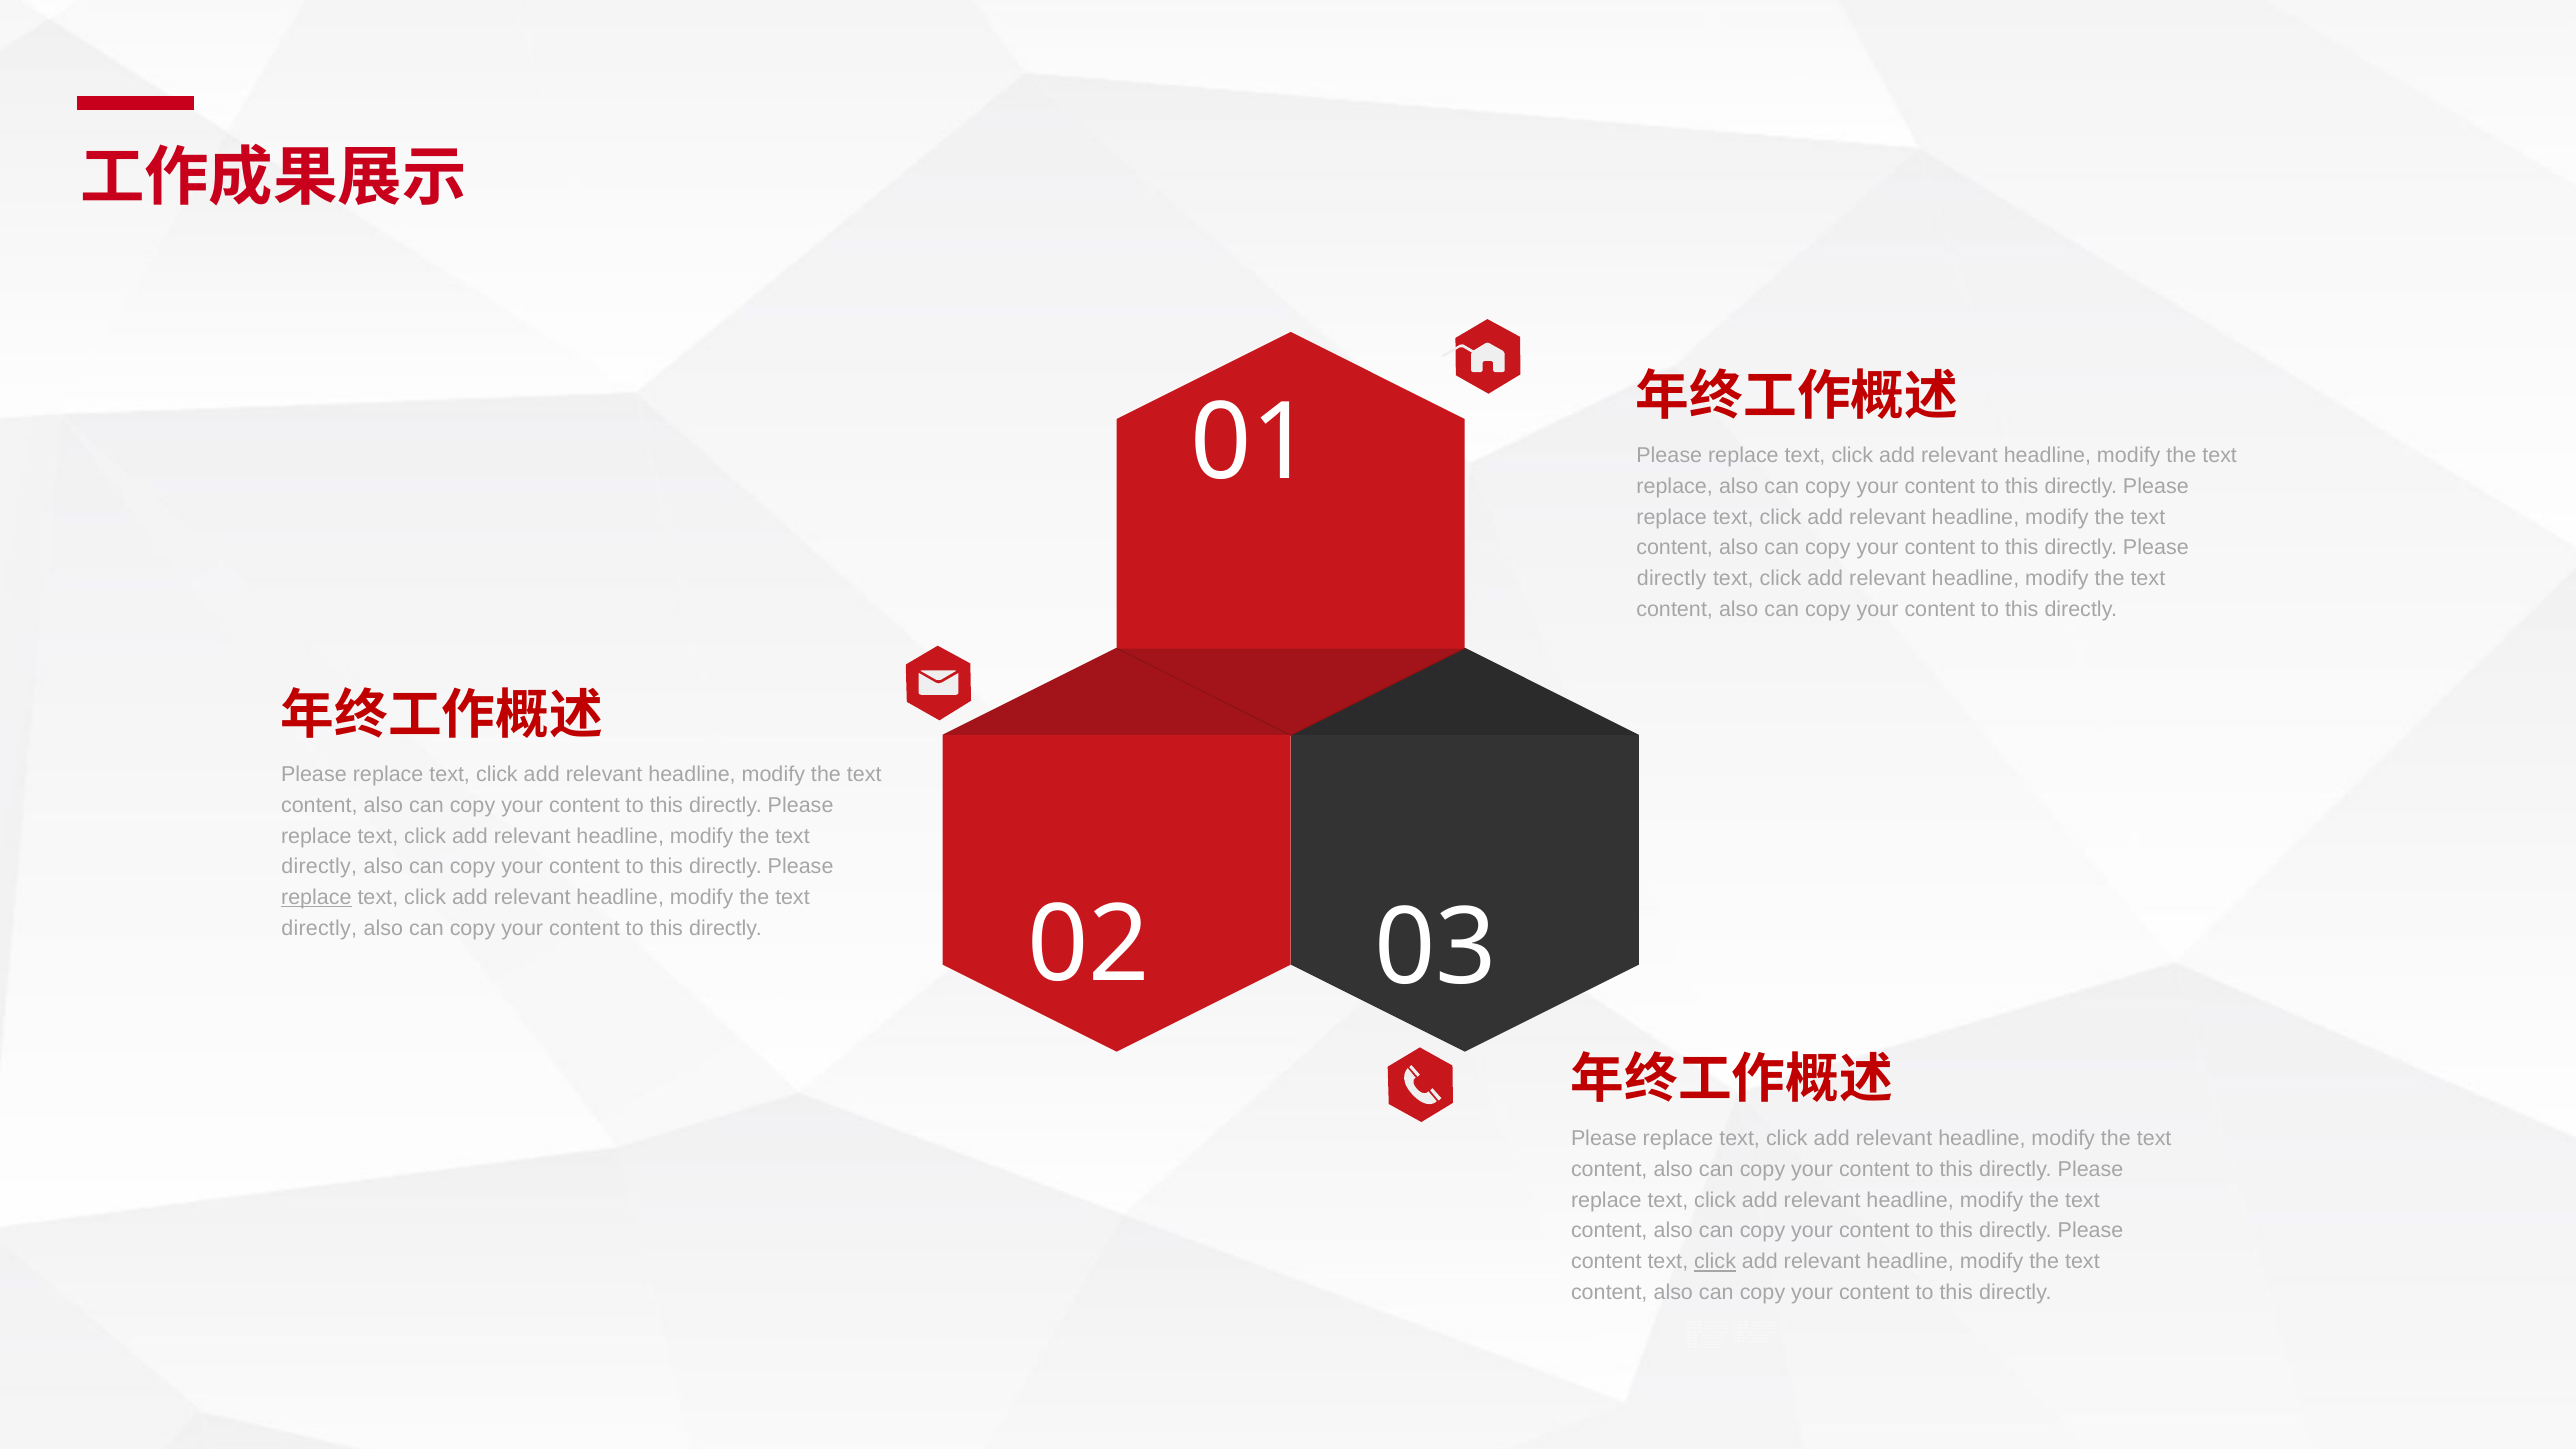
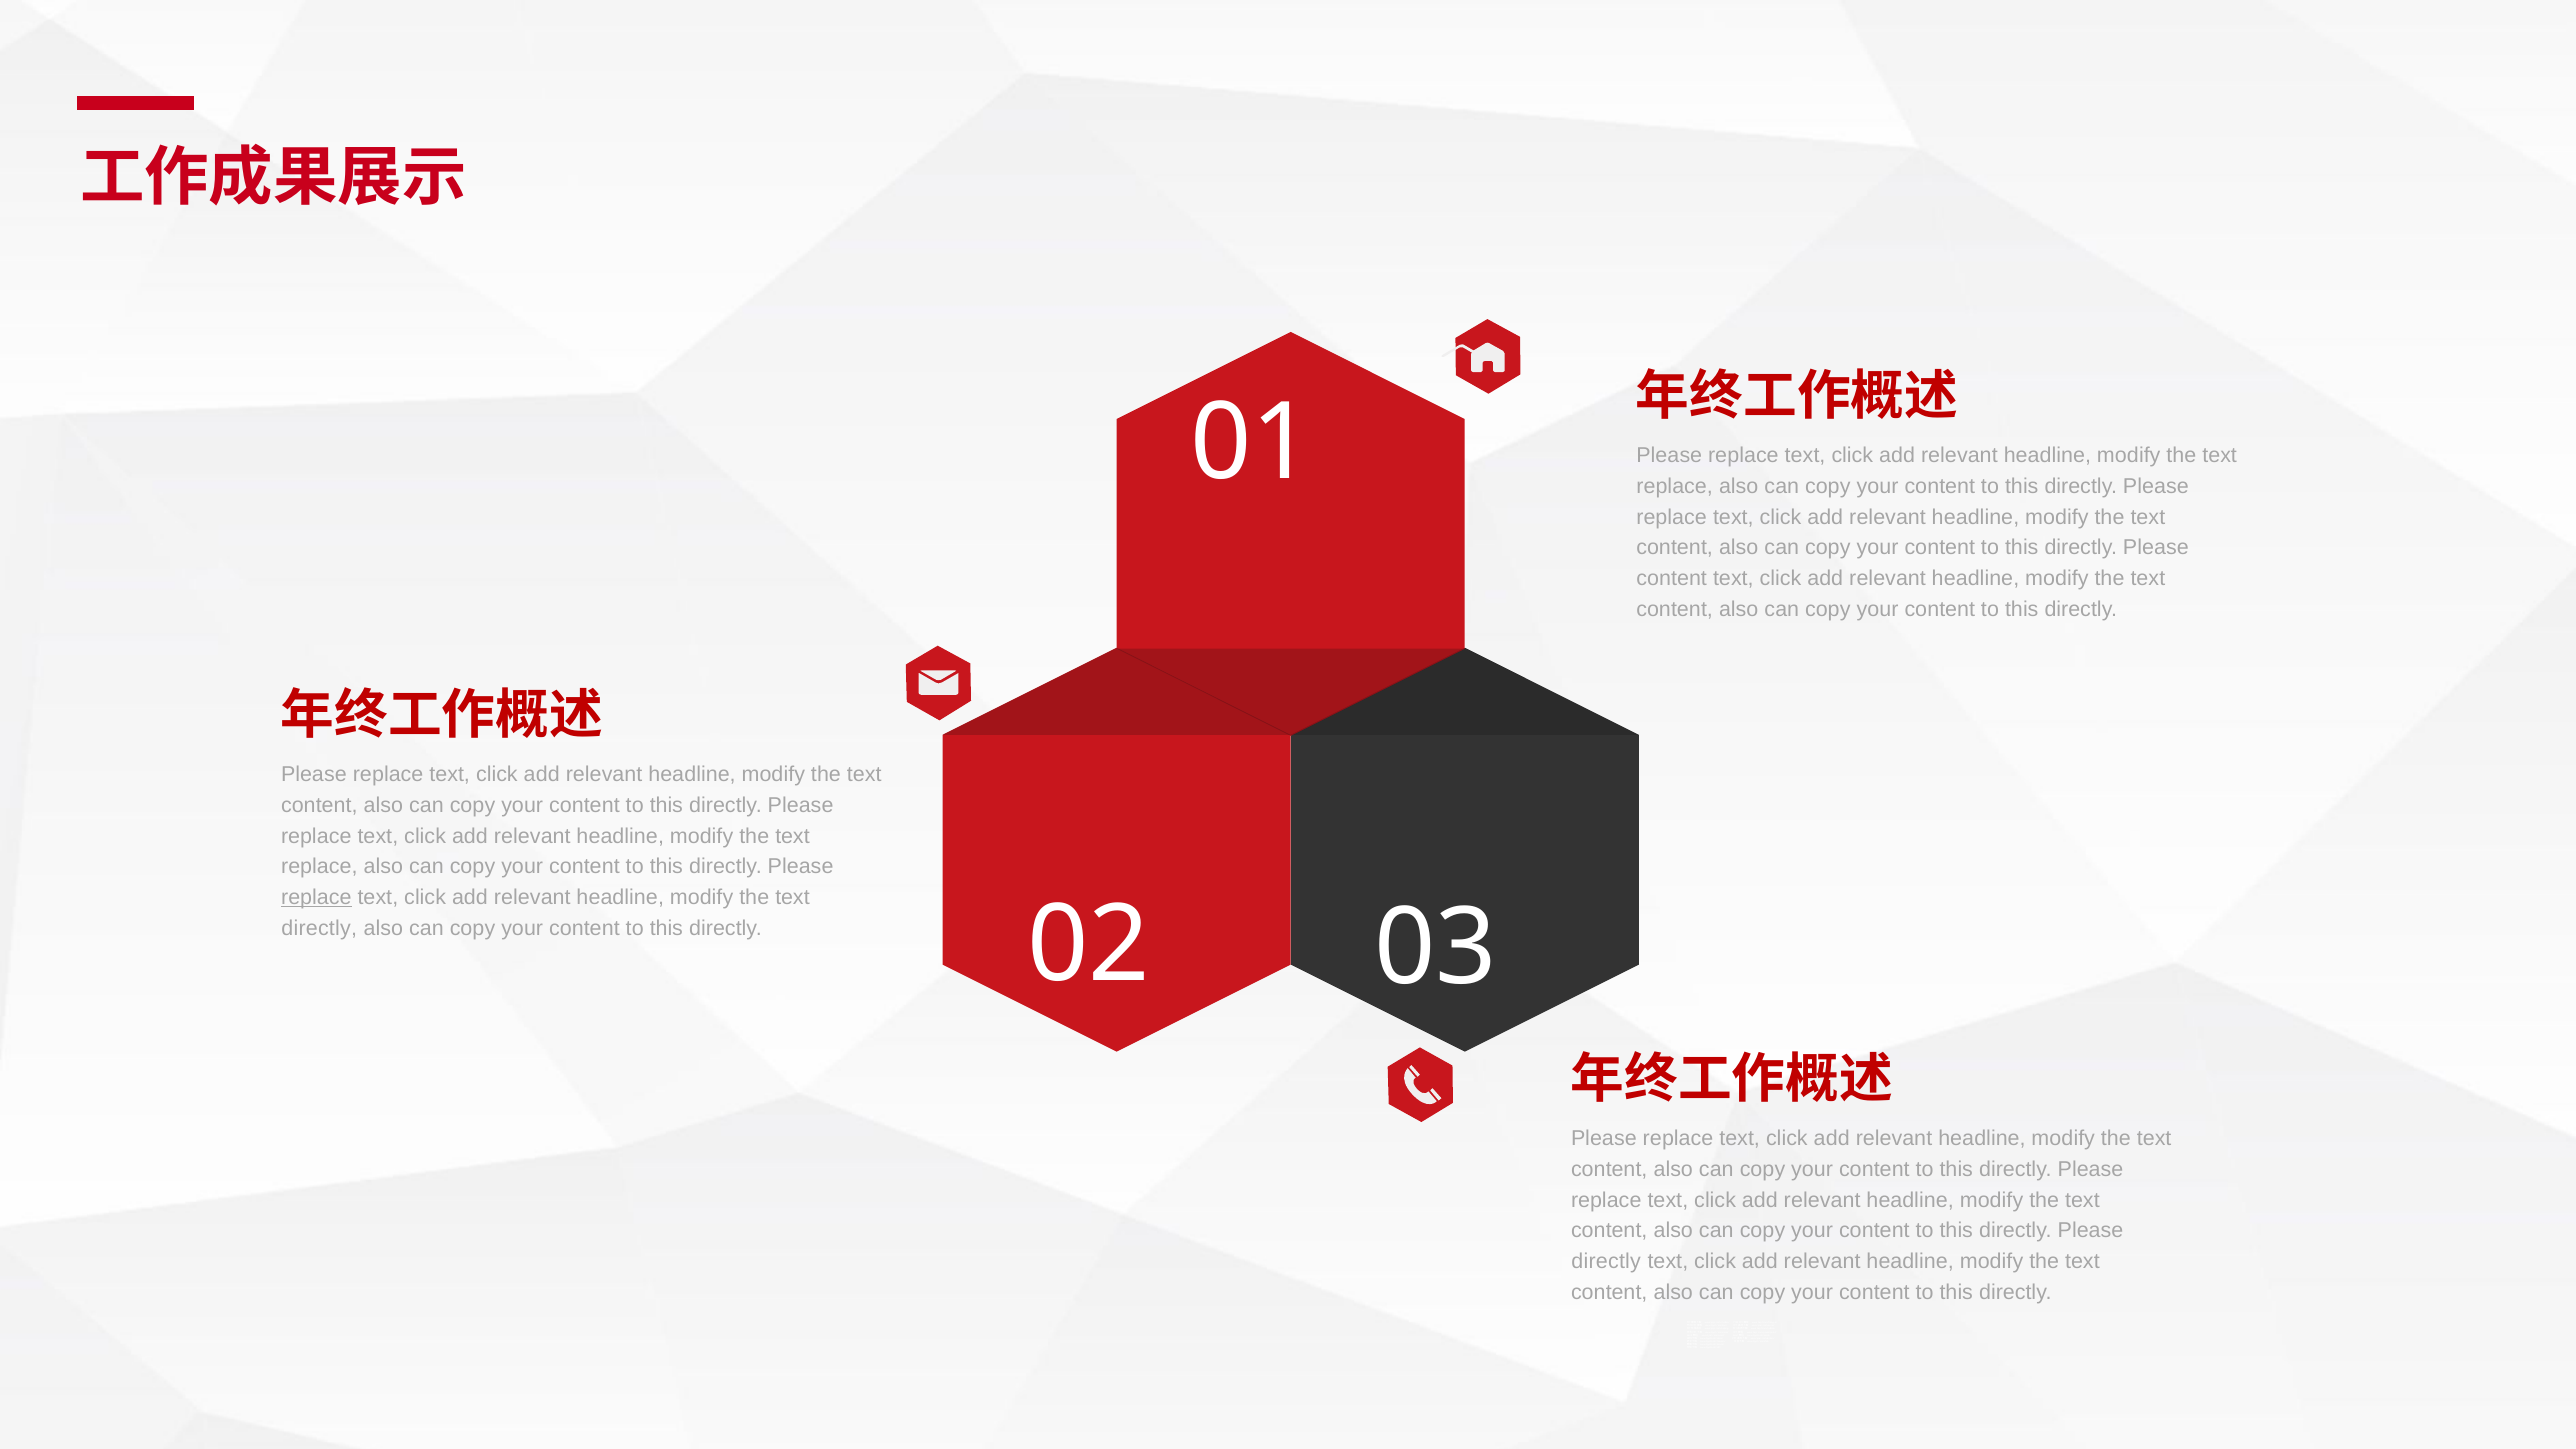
directly at (1672, 579): directly -> content
directly at (319, 867): directly -> replace
content at (1606, 1262): content -> directly
click at (1715, 1262) underline: present -> none
